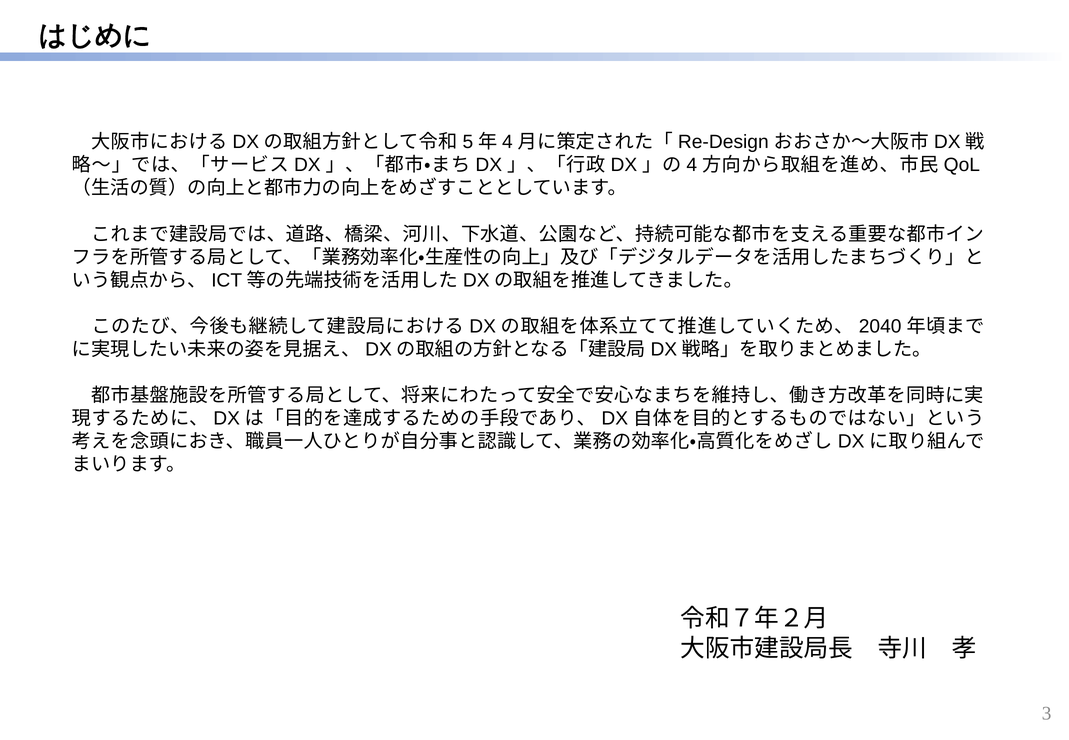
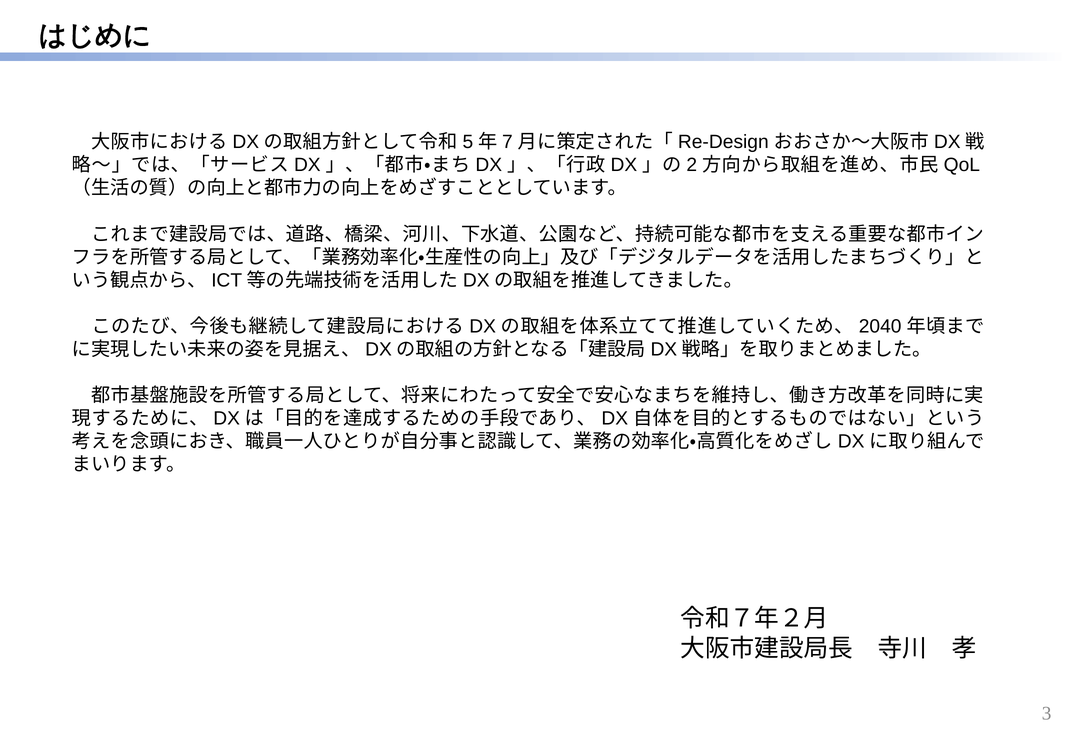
4 at (507, 142): 4 -> 7
4 at (692, 165): 4 -> 2
